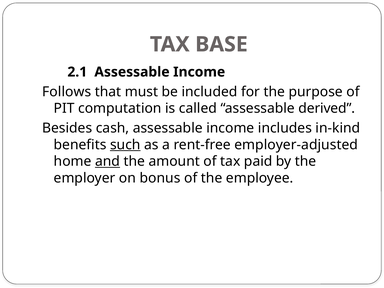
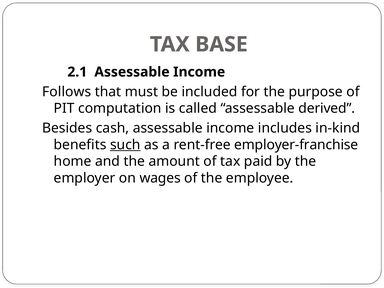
employer-adjusted: employer-adjusted -> employer-franchise
and underline: present -> none
bonus: bonus -> wages
